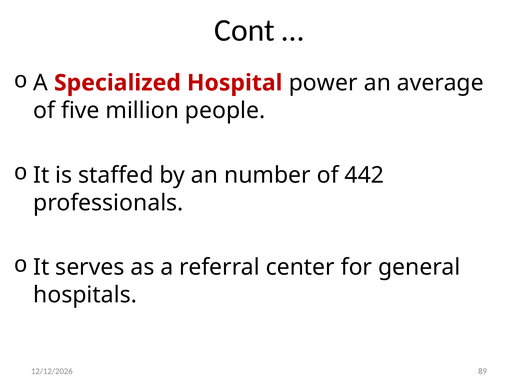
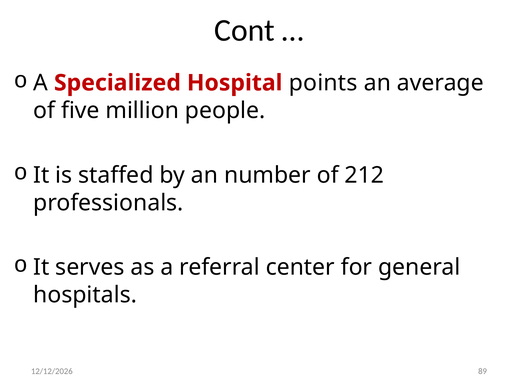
power: power -> points
442: 442 -> 212
